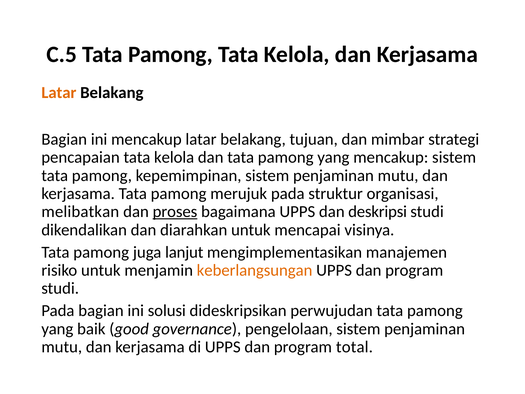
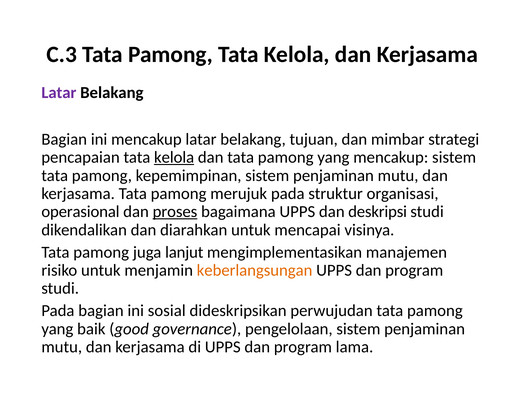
C.5: C.5 -> C.3
Latar at (59, 93) colour: orange -> purple
kelola at (174, 157) underline: none -> present
melibatkan: melibatkan -> operasional
solusi: solusi -> sosial
total: total -> lama
